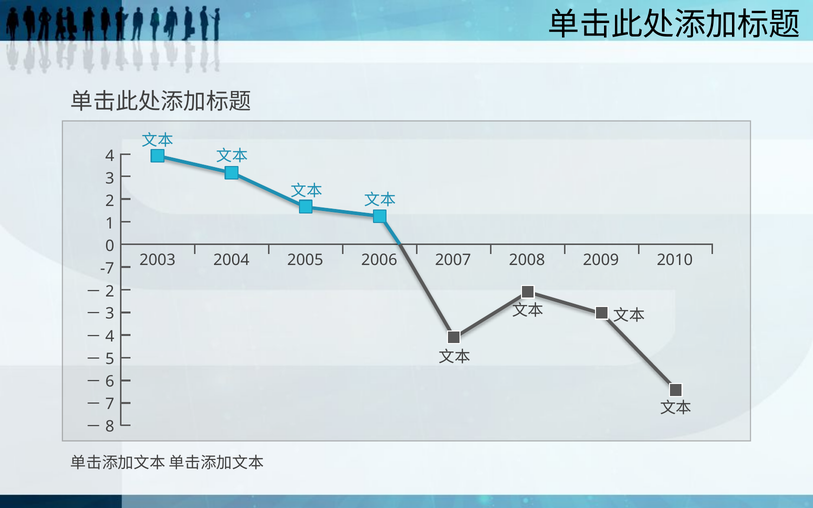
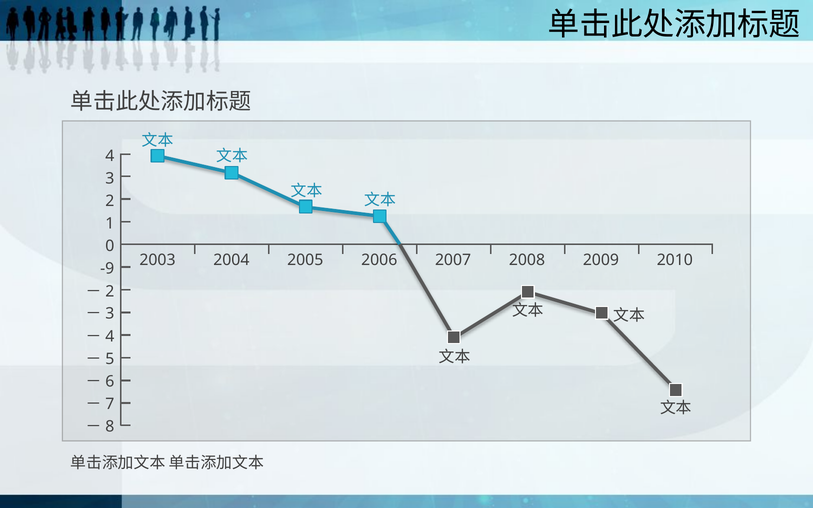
-7: -7 -> -9
